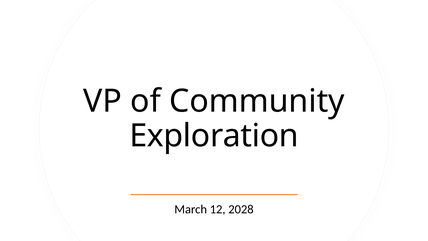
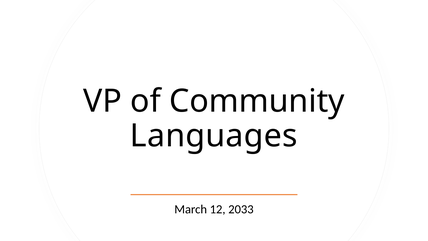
Exploration: Exploration -> Languages
2028: 2028 -> 2033
